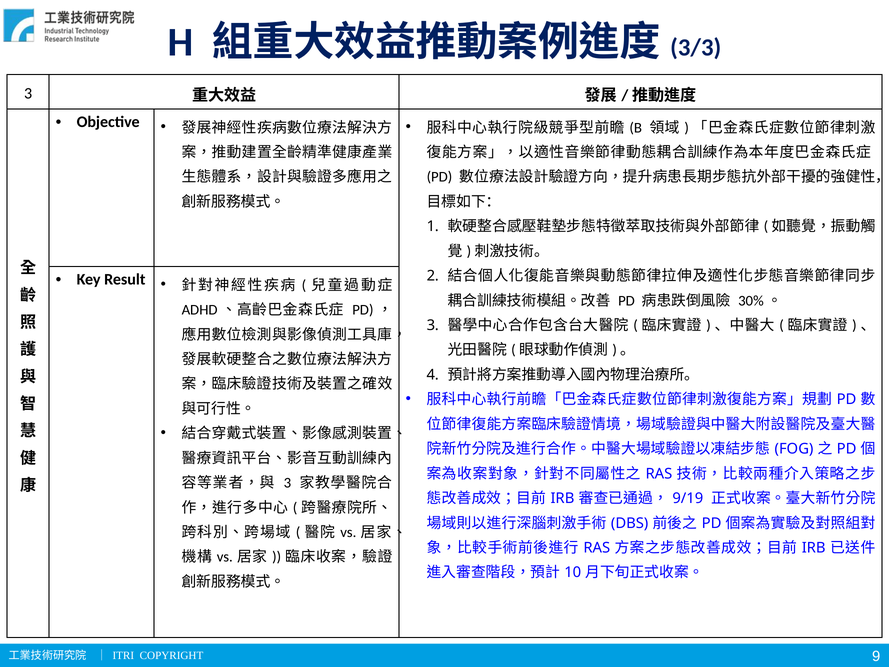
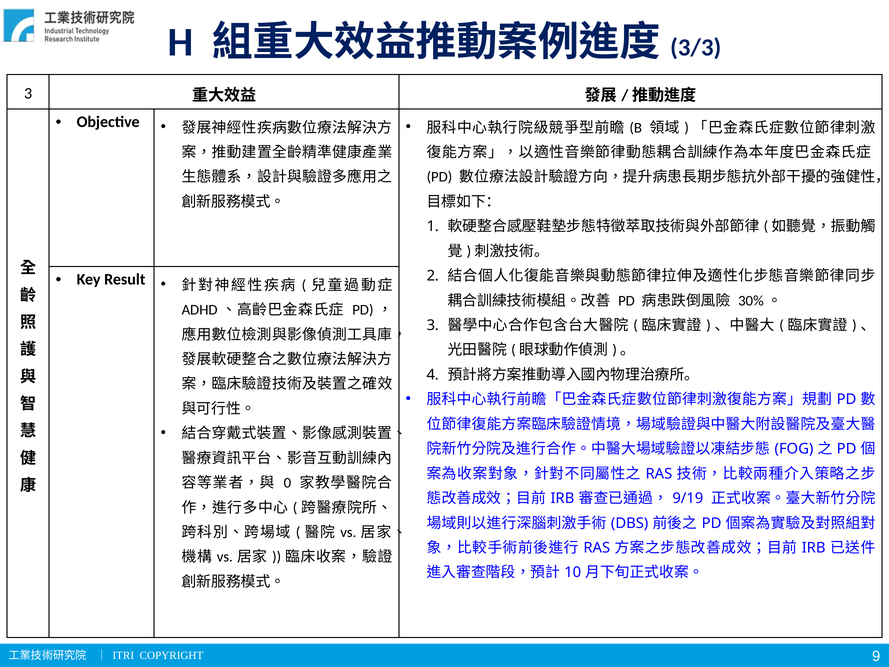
3 at (287, 483): 3 -> 0
